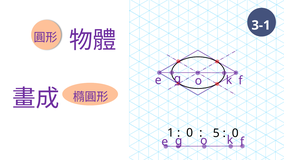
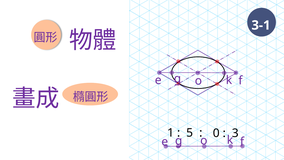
0 at (190, 133): 0 -> 5
5: 5 -> 0
0 at (235, 133): 0 -> 3
